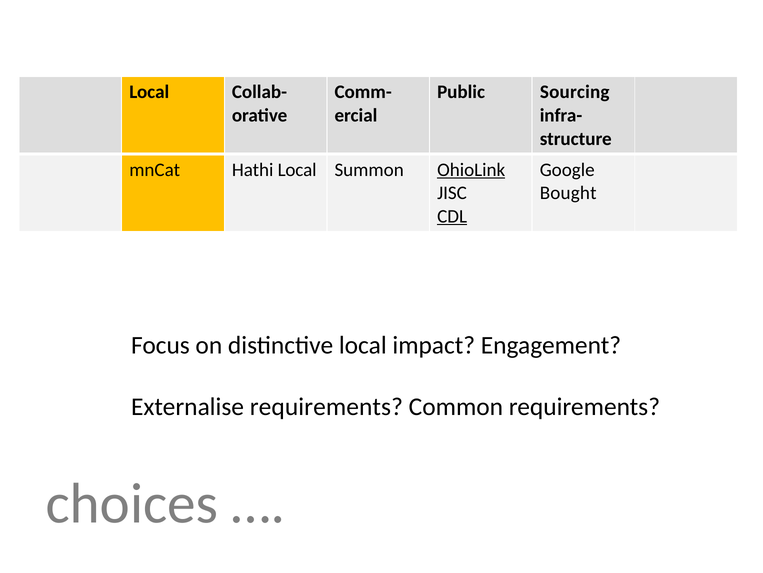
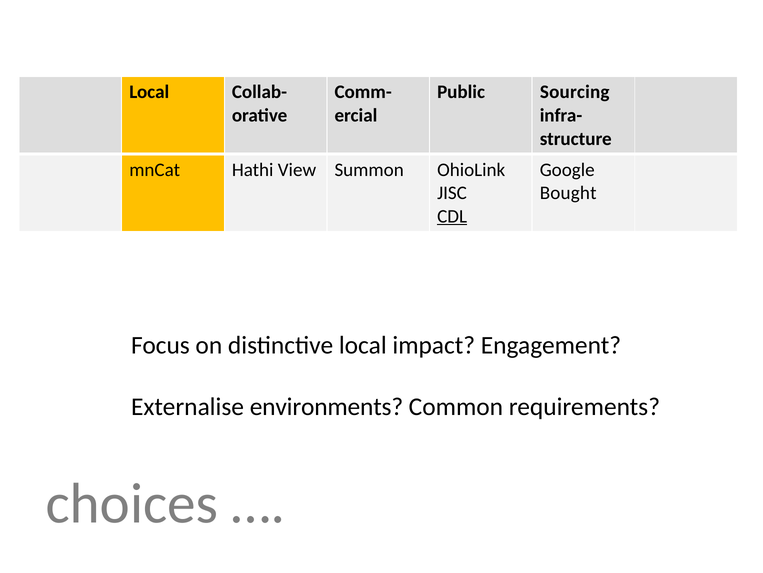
Hathi Local: Local -> View
OhioLink underline: present -> none
Externalise requirements: requirements -> environments
